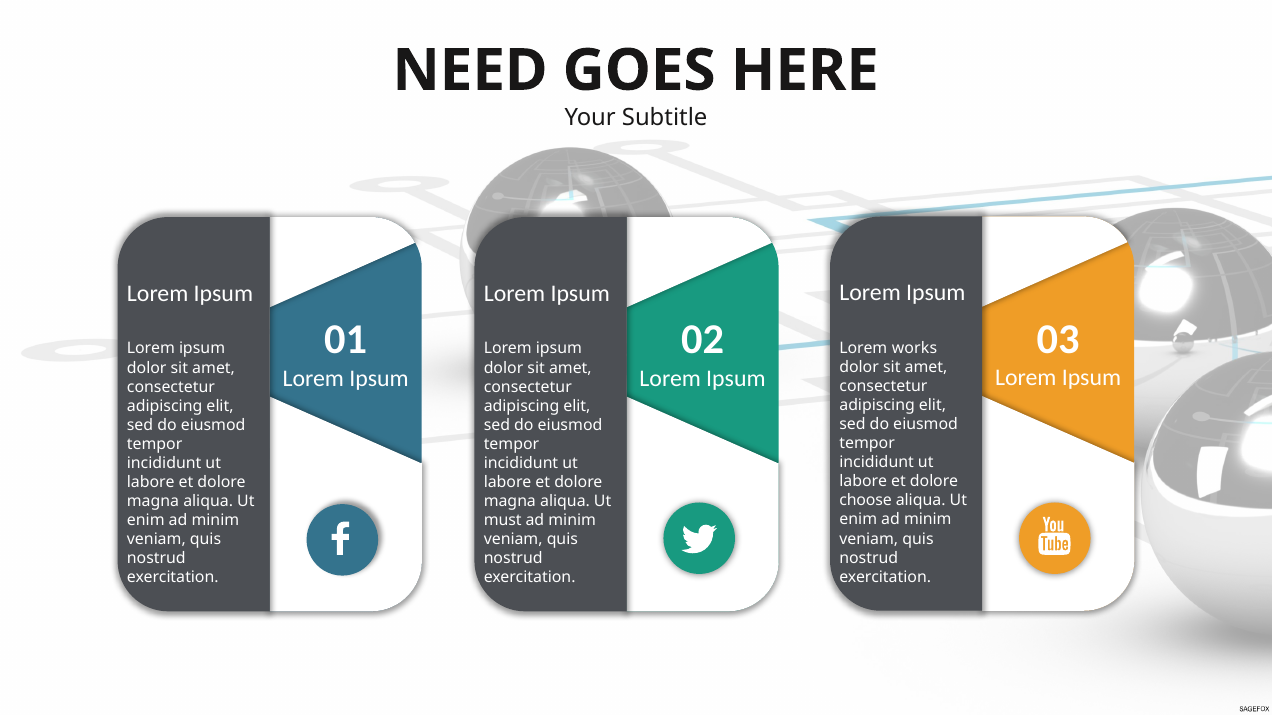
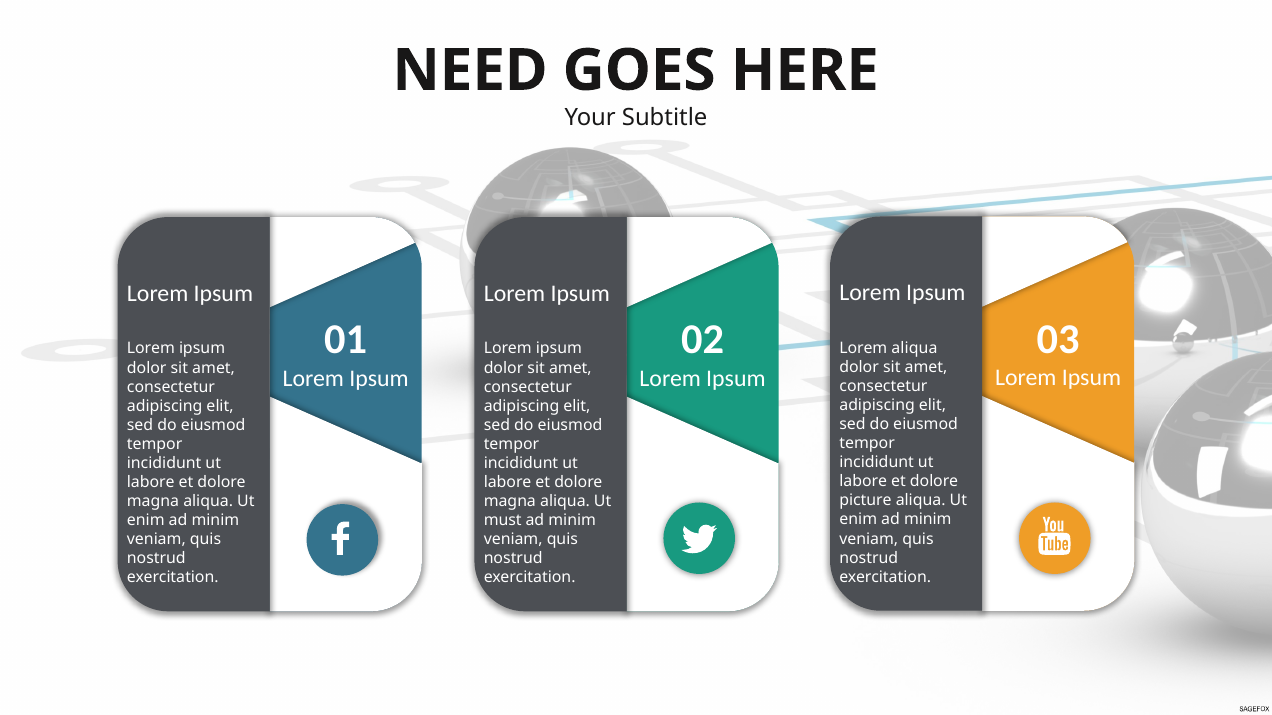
Lorem works: works -> aliqua
choose: choose -> picture
